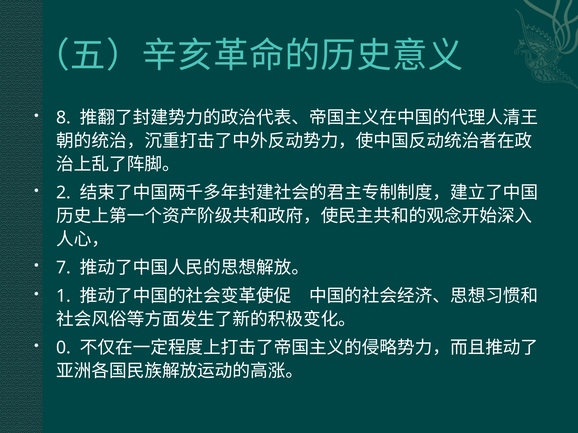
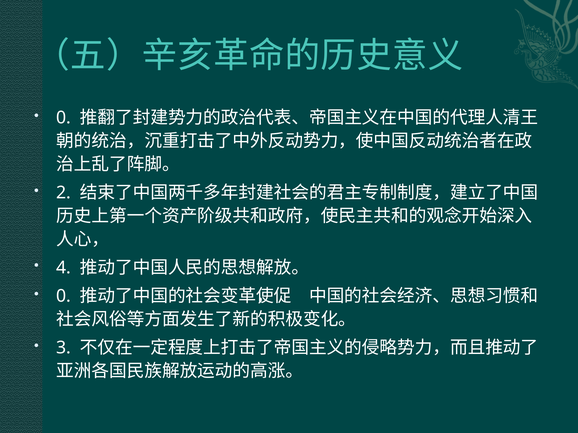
8 at (64, 118): 8 -> 0
7: 7 -> 4
1 at (64, 296): 1 -> 0
0: 0 -> 3
